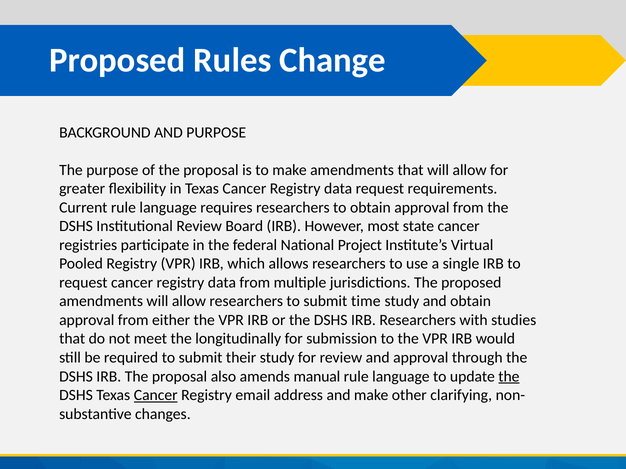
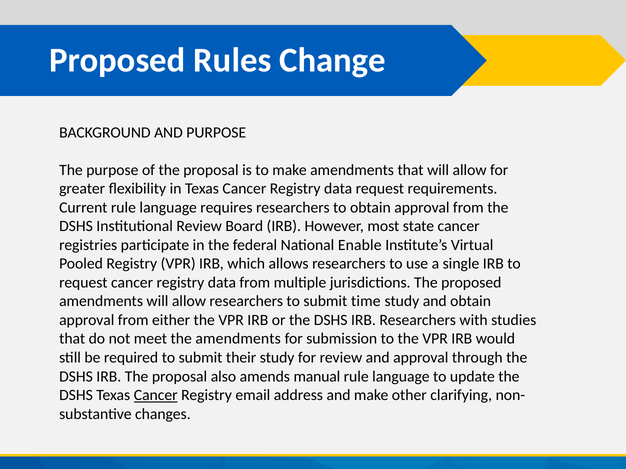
Project: Project -> Enable
the longitudinally: longitudinally -> amendments
the at (509, 377) underline: present -> none
